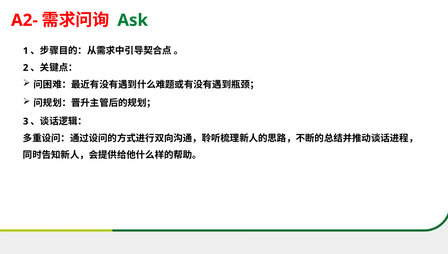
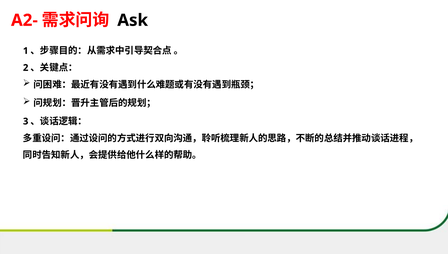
Ask colour: green -> black
